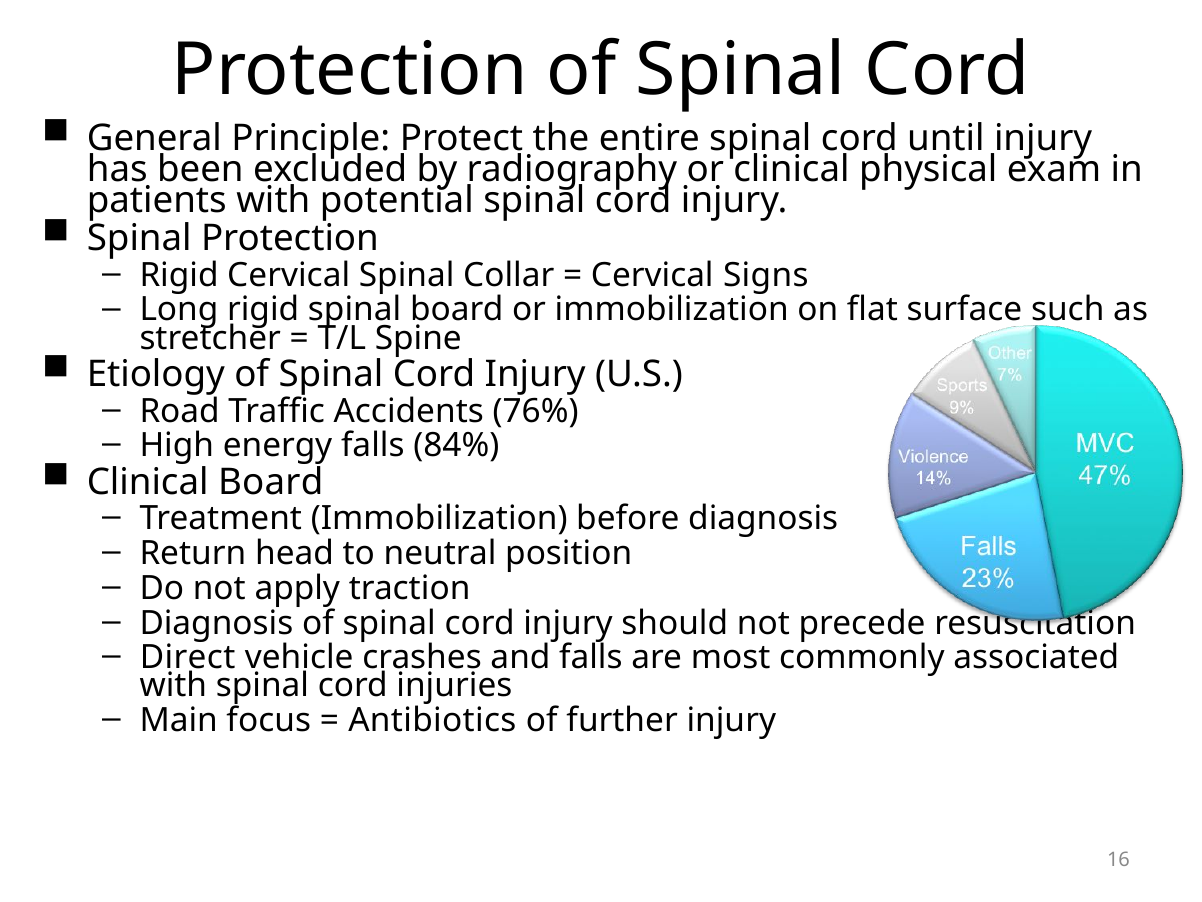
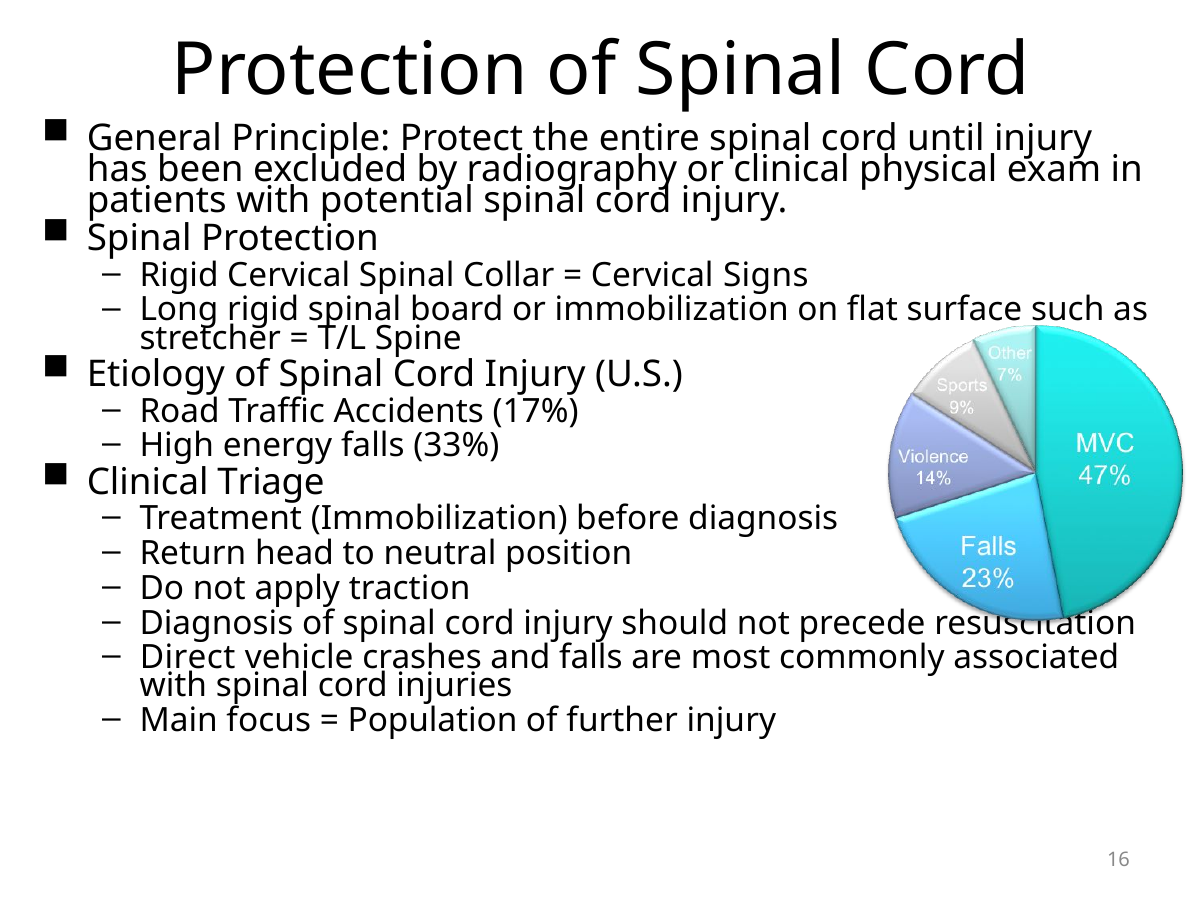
76%: 76% -> 17%
84%: 84% -> 33%
Clinical Board: Board -> Triage
Antibiotics: Antibiotics -> Population
